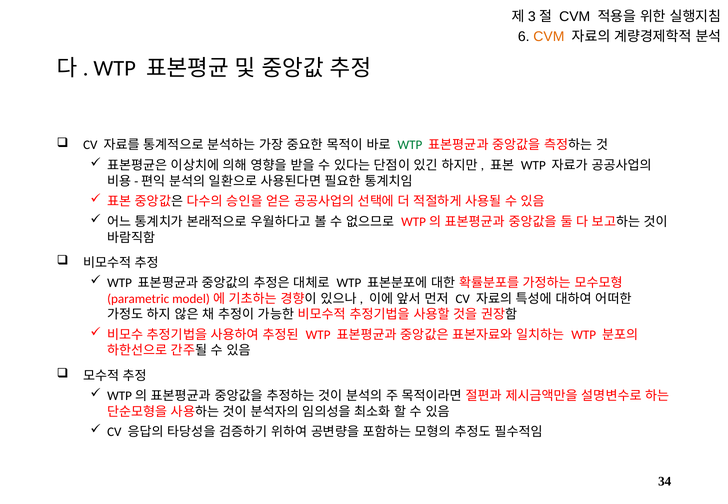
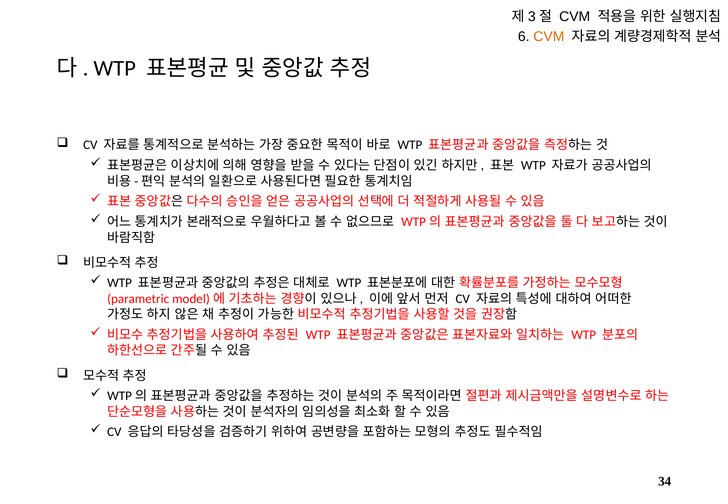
WTP at (410, 145) colour: green -> black
